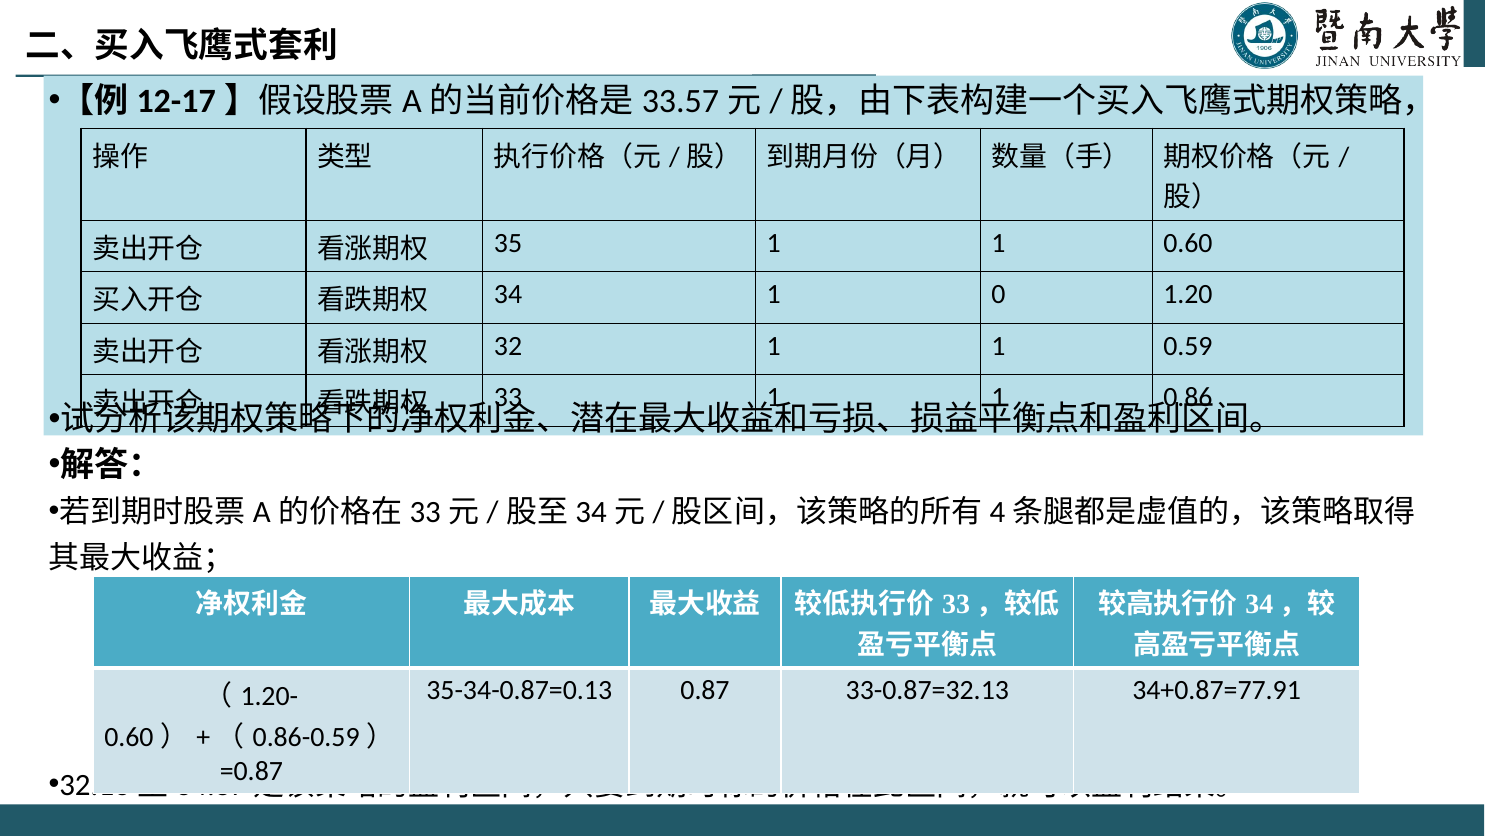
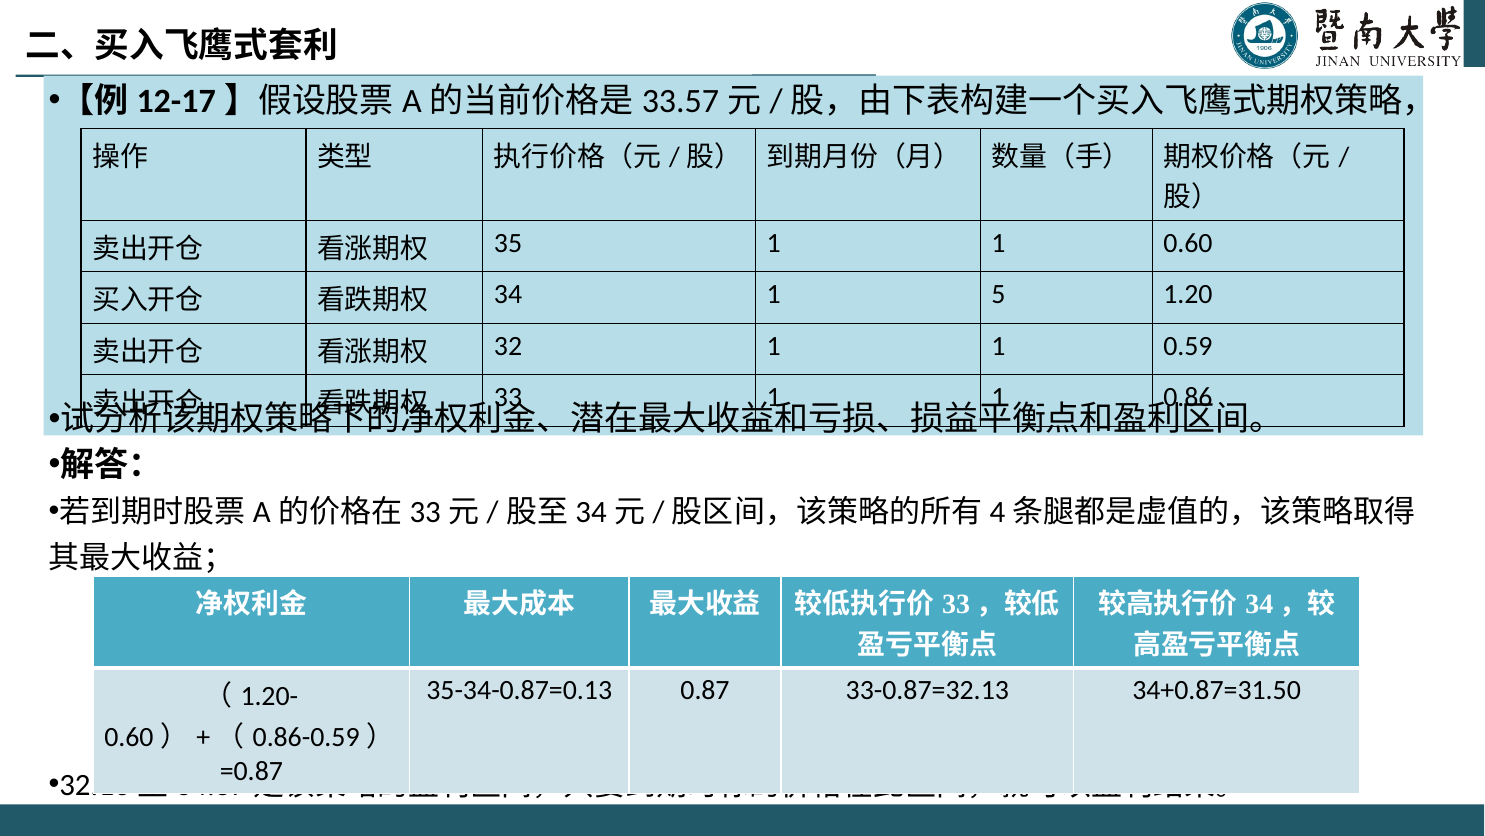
0: 0 -> 5
34+0.87=77.91: 34+0.87=77.91 -> 34+0.87=31.50
